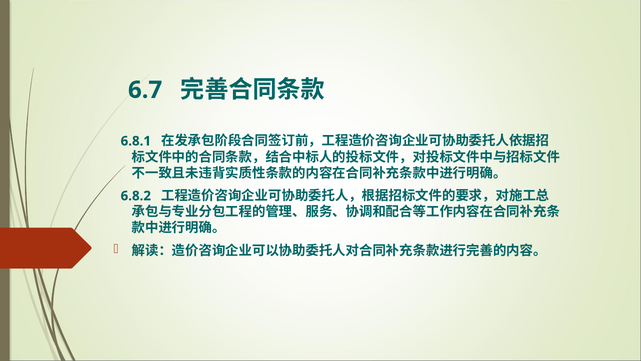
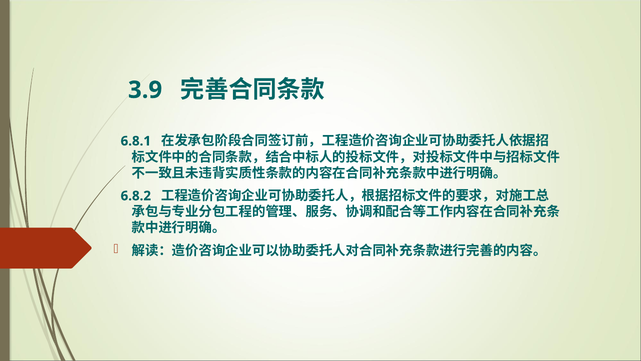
6.7: 6.7 -> 3.9
